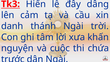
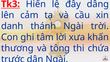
nguyện: nguyện -> thương
cuộc: cuộc -> tông
